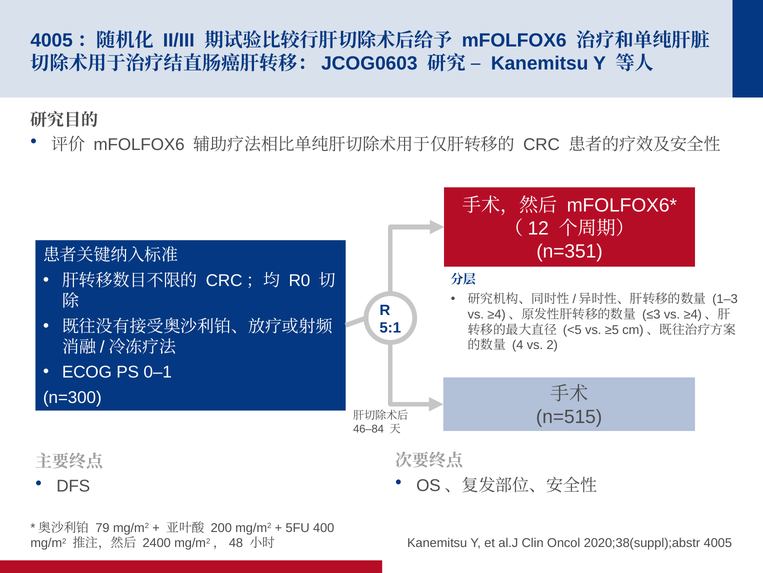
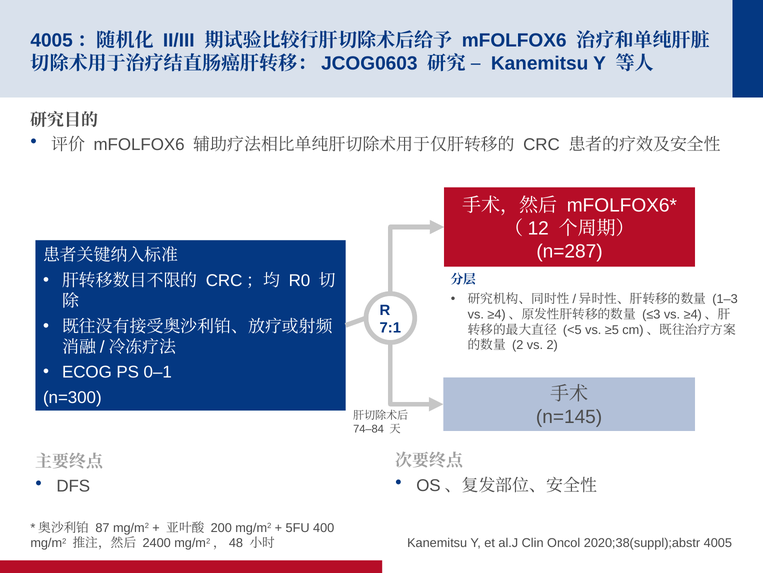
n=351: n=351 -> n=287
5:1: 5:1 -> 7:1
4 at (518, 345): 4 -> 2
n=515: n=515 -> n=145
46–84: 46–84 -> 74–84
79: 79 -> 87
